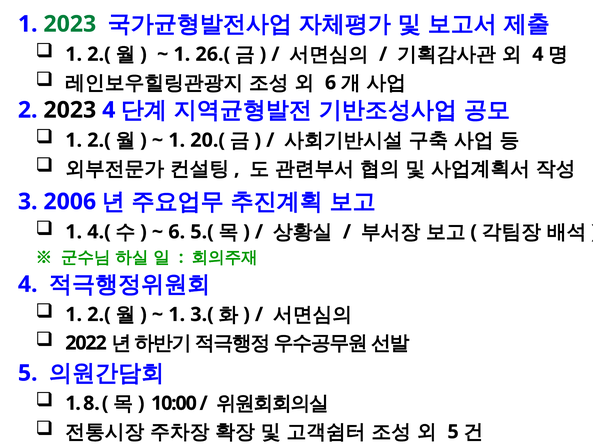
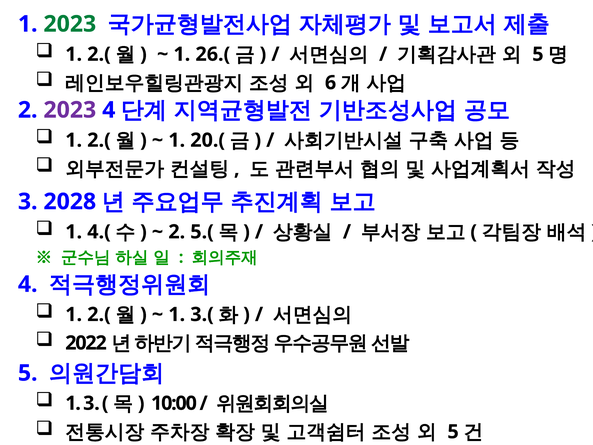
4 at (538, 54): 4 -> 5
2023 at (70, 110) colour: black -> purple
2006: 2006 -> 2028
6 at (177, 232): 6 -> 2
1 8: 8 -> 3
